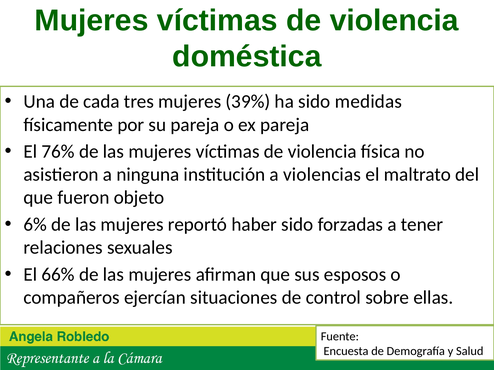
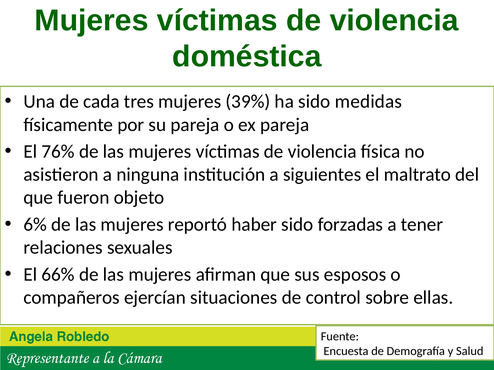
violencias: violencias -> siguientes
